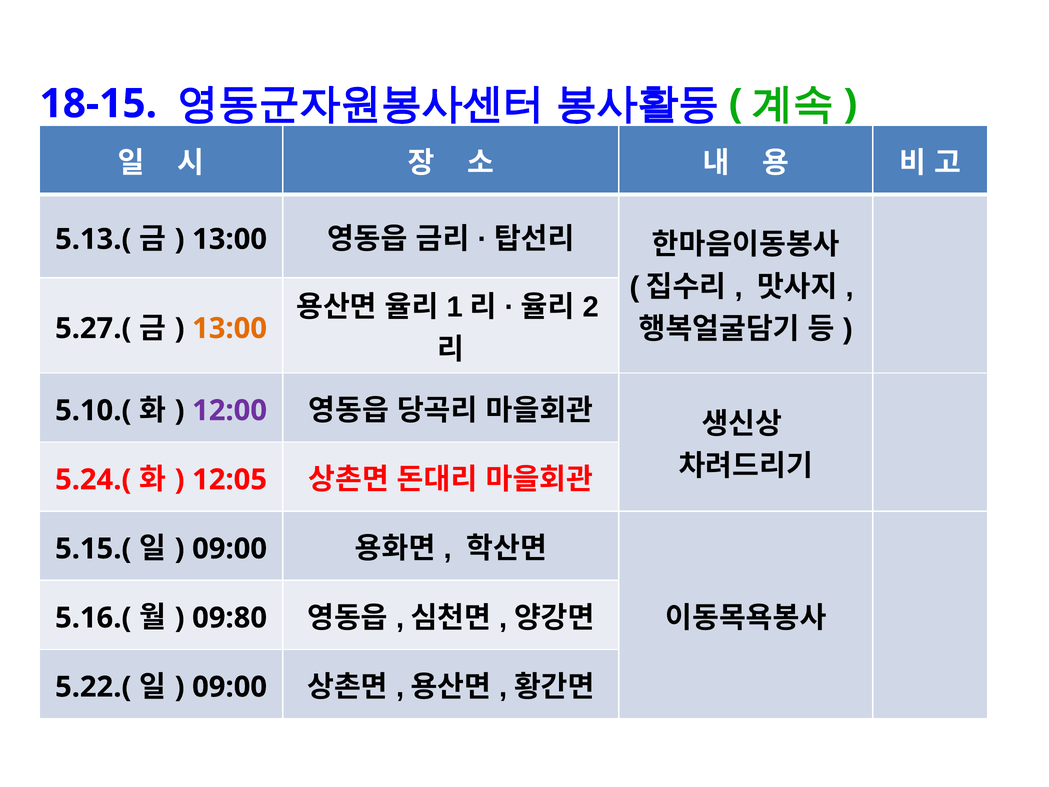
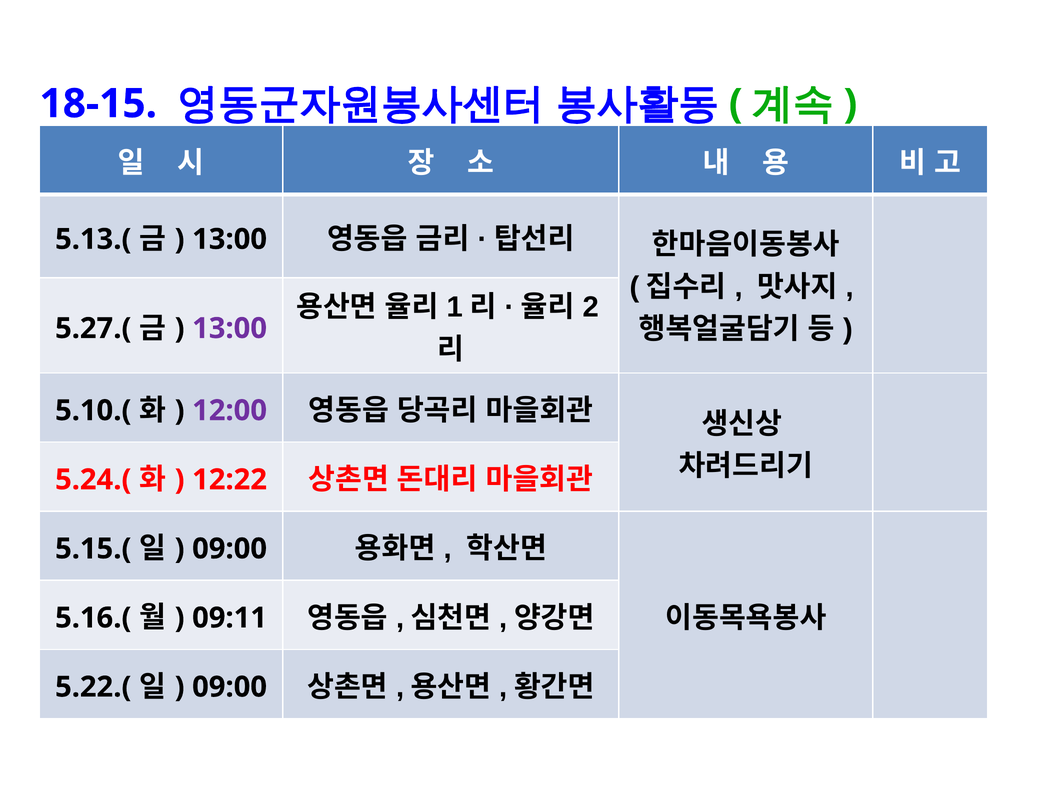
13:00 at (230, 328) colour: orange -> purple
12:05: 12:05 -> 12:22
09:80: 09:80 -> 09:11
